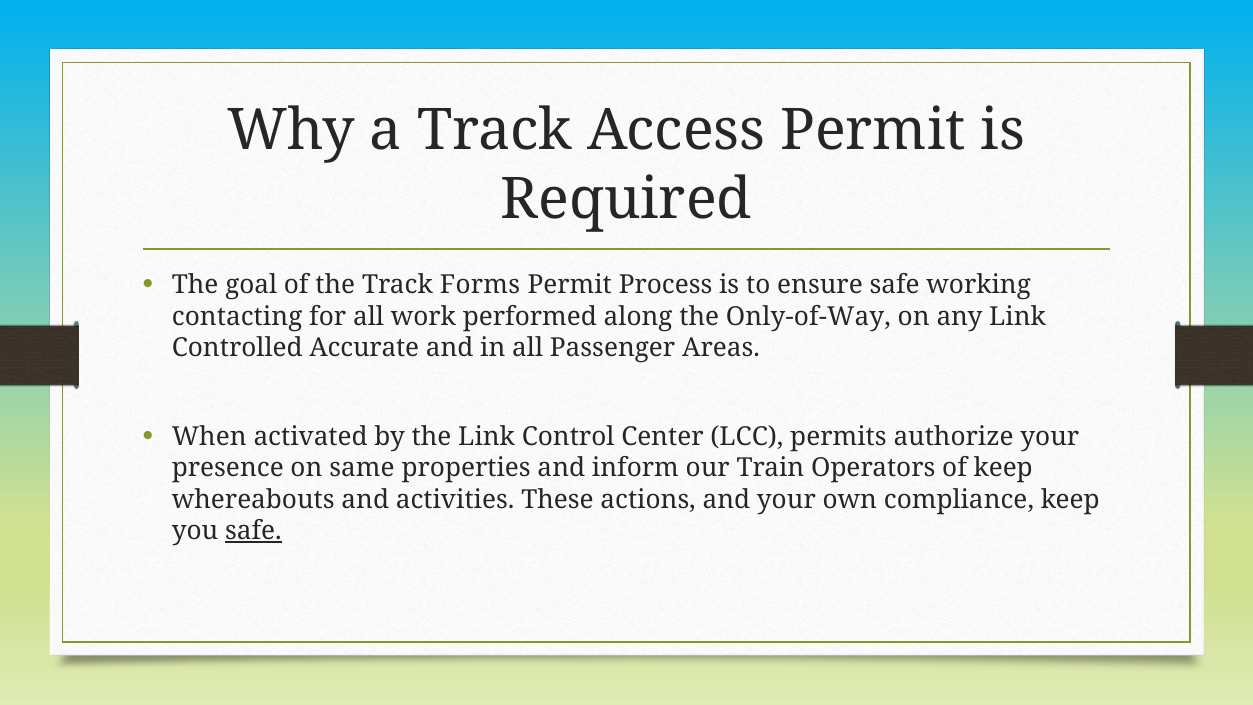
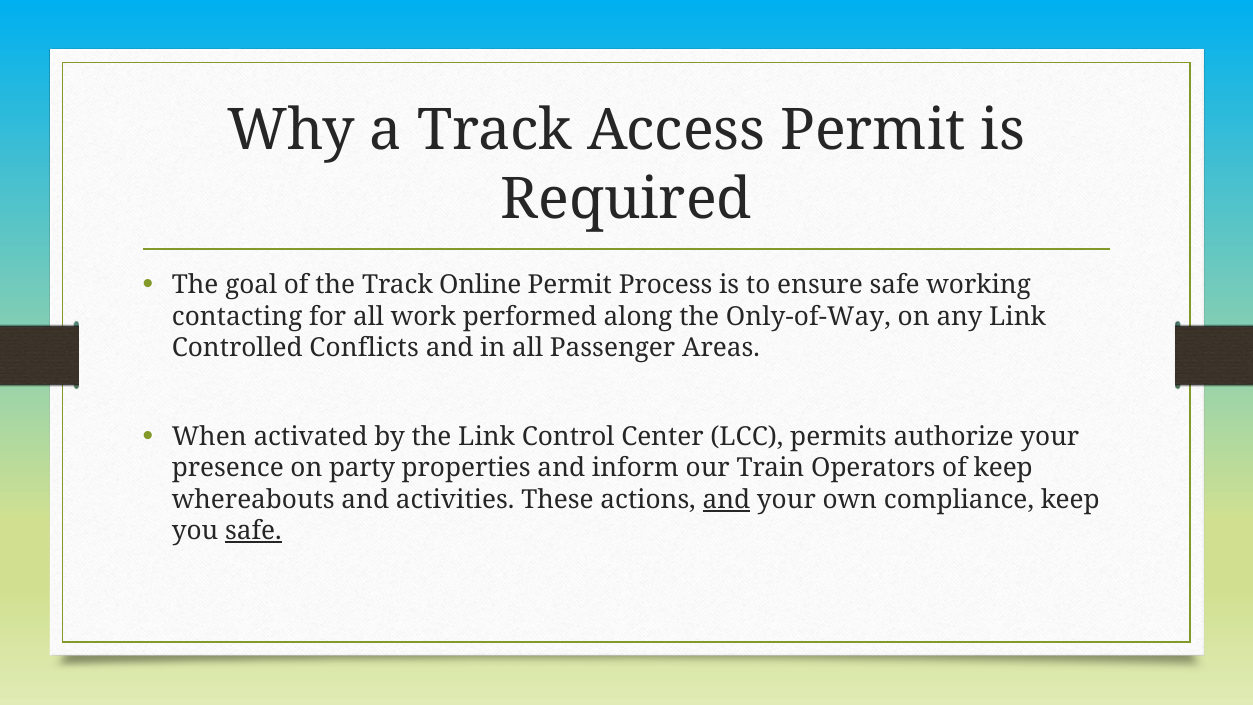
Forms: Forms -> Online
Accurate: Accurate -> Conflicts
same: same -> party
and at (726, 499) underline: none -> present
